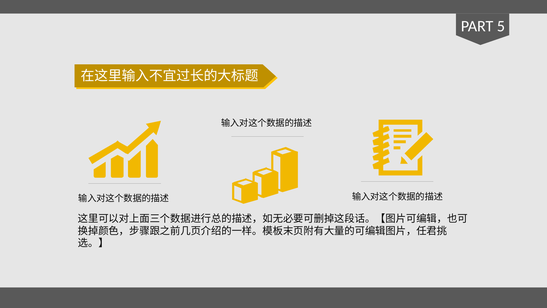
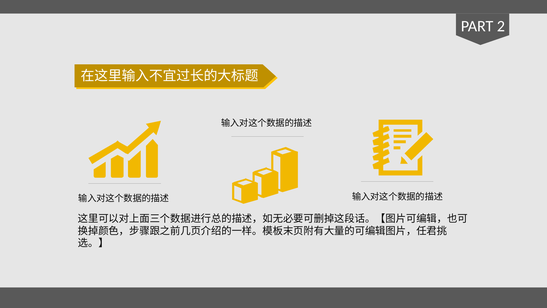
5: 5 -> 2
